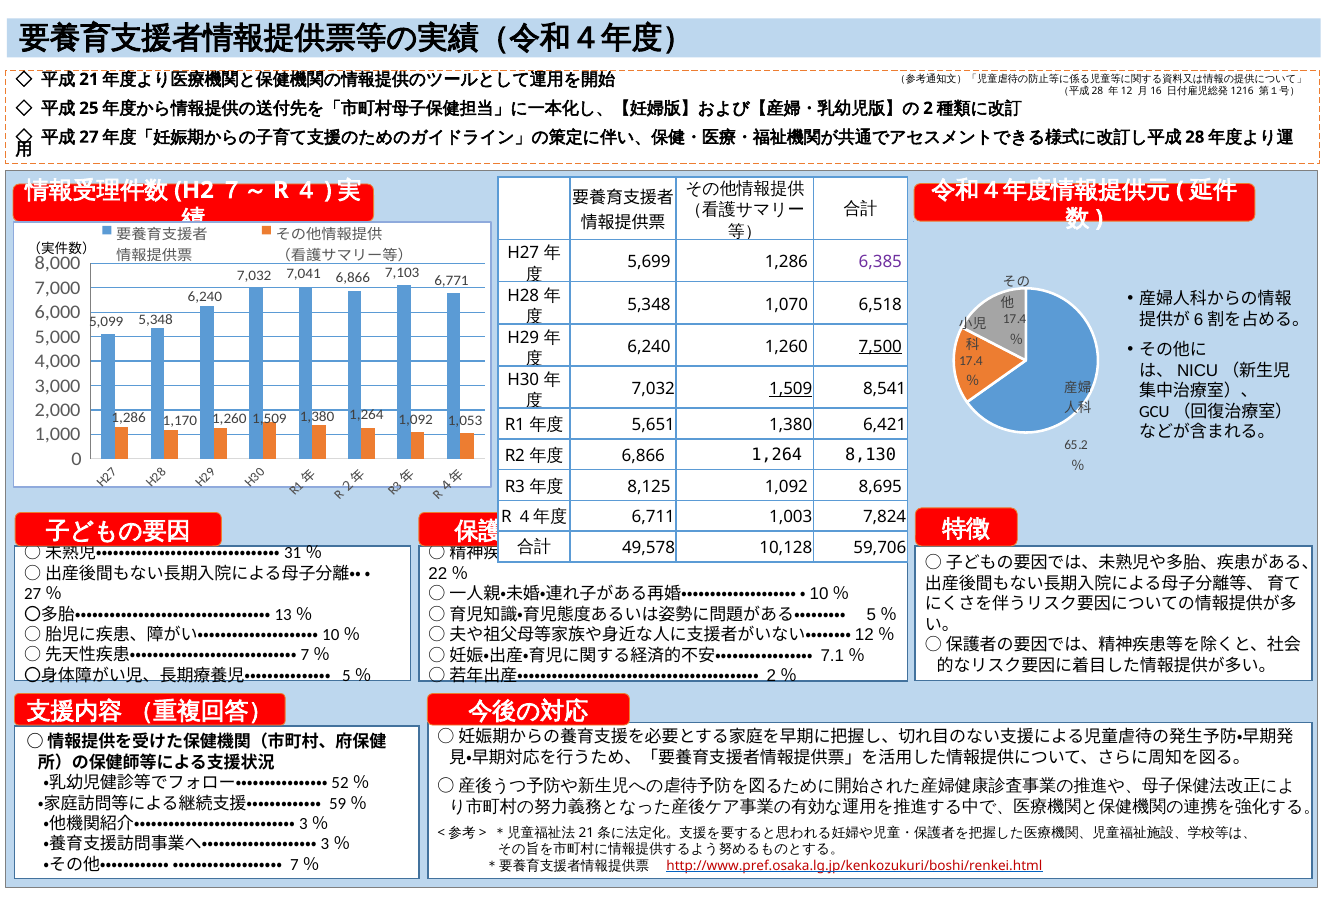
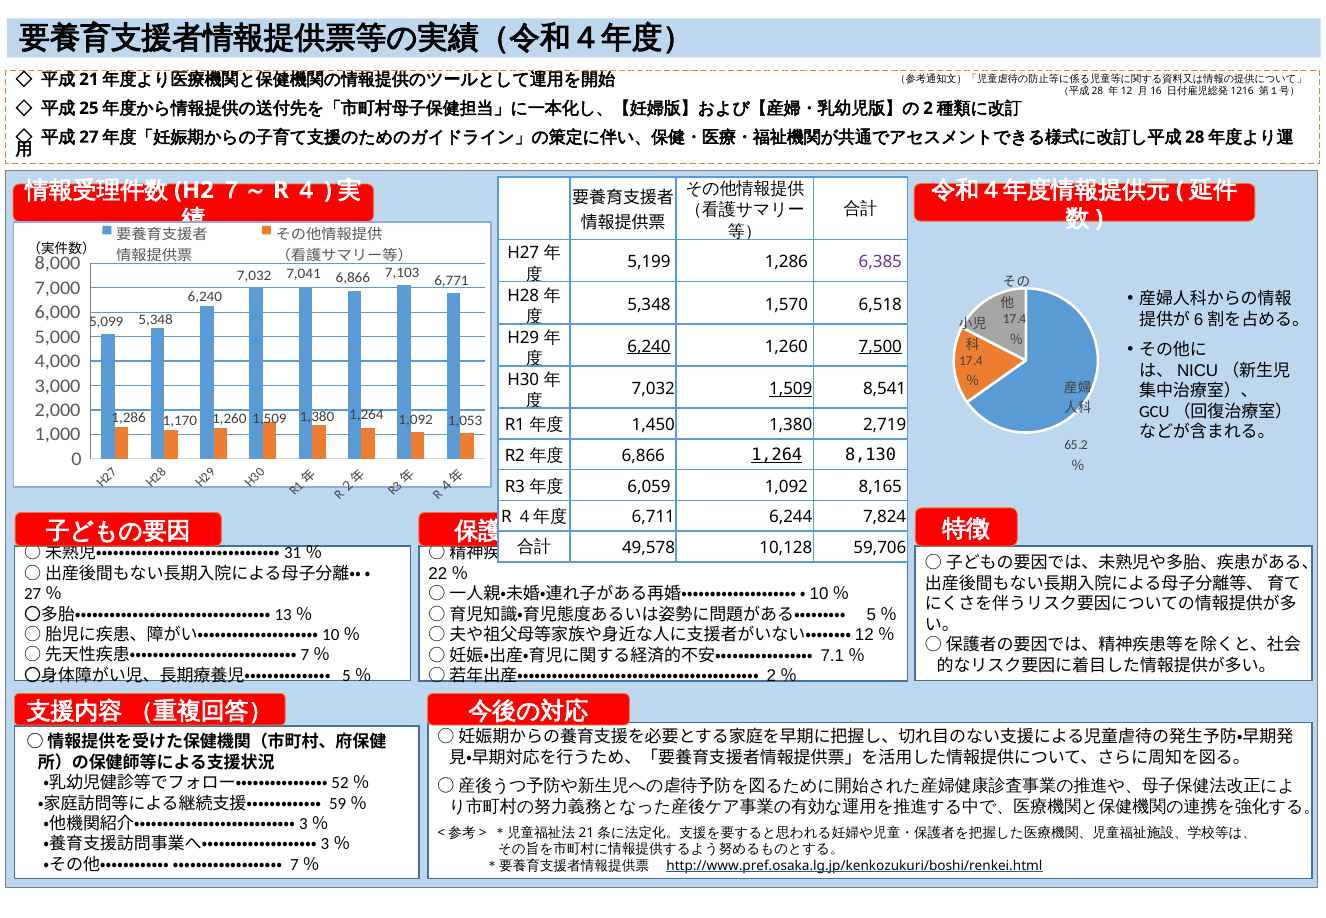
5,699: 5,699 -> 5,199
1,070: 1,070 -> 1,570
6,240 at (649, 347) underline: none -> present
5,651: 5,651 -> 1,450
6,421: 6,421 -> 2,719
1,264 at (777, 455) underline: none -> present
8,125: 8,125 -> 6,059
8,695: 8,695 -> 8,165
1,003: 1,003 -> 6,244
http://www.pref.osaka.lg.jp/kenkozukuri/boshi/renkei.html colour: red -> black
